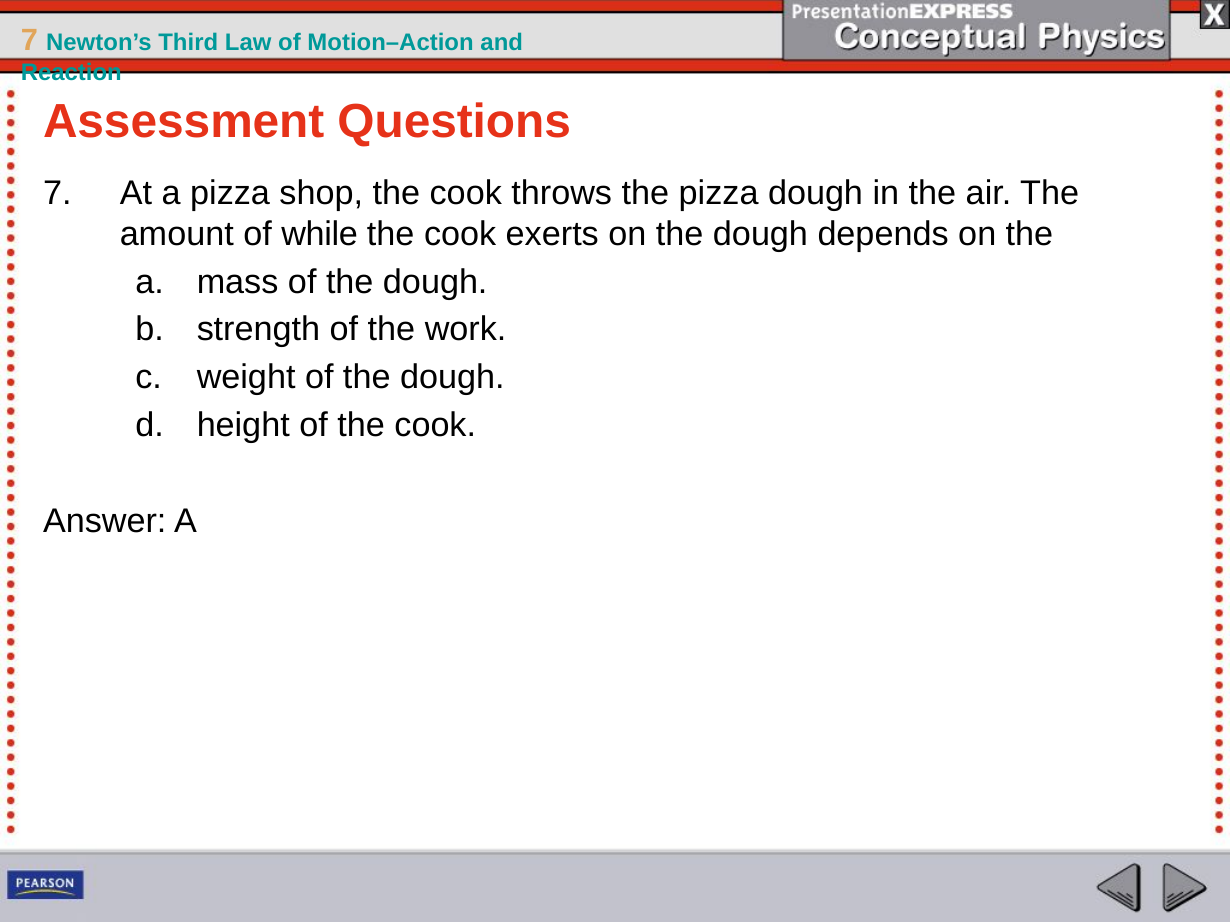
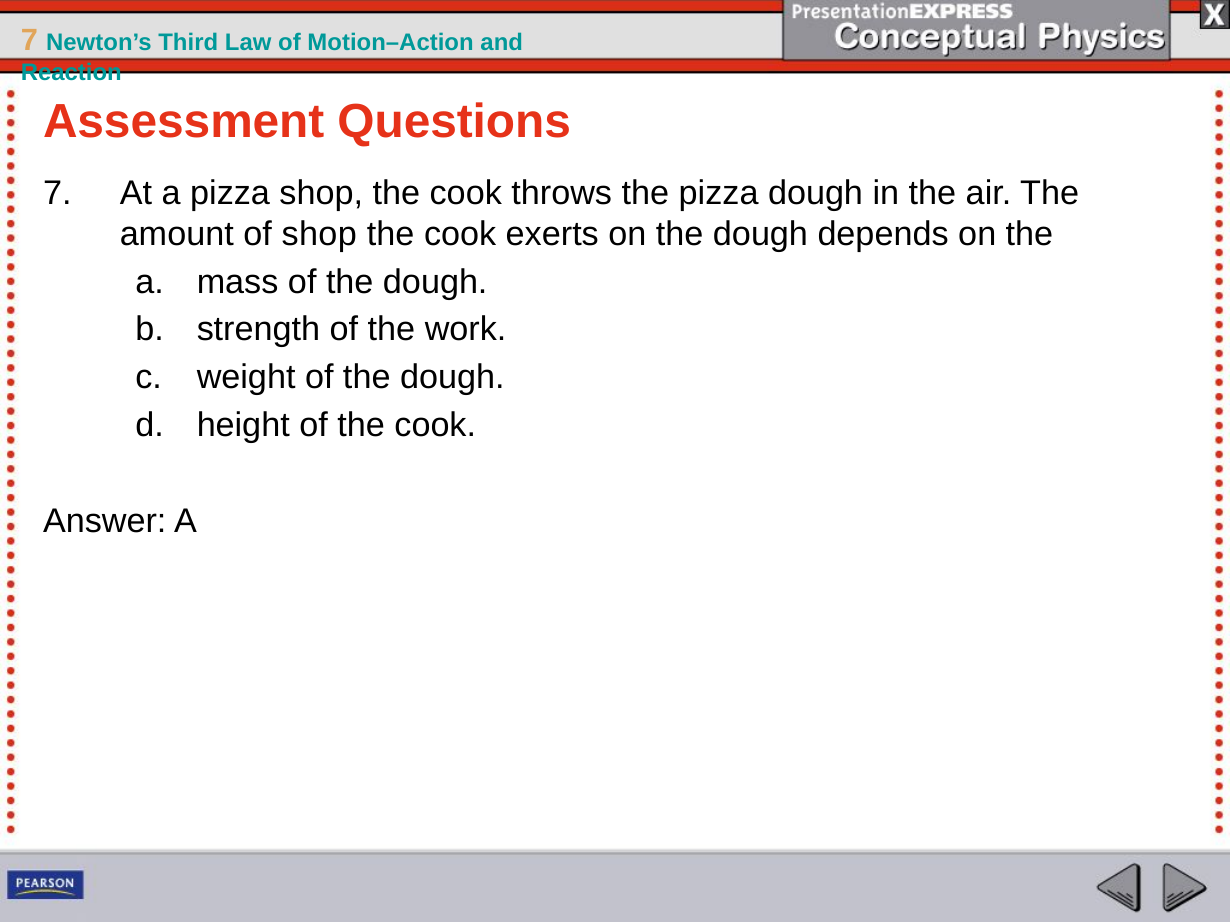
of while: while -> shop
